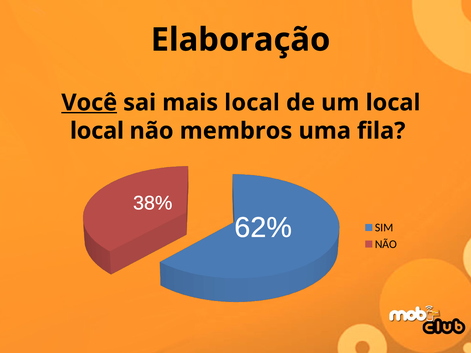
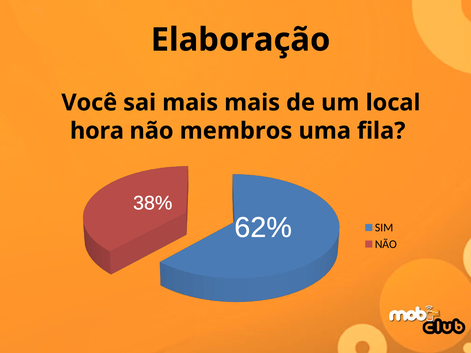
Você underline: present -> none
mais local: local -> mais
local at (97, 131): local -> hora
